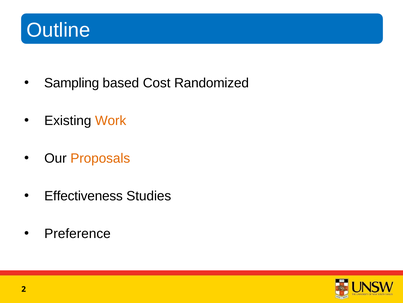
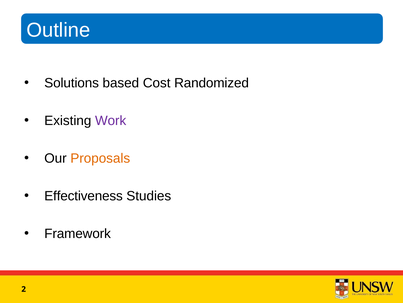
Sampling: Sampling -> Solutions
Work colour: orange -> purple
Preference: Preference -> Framework
